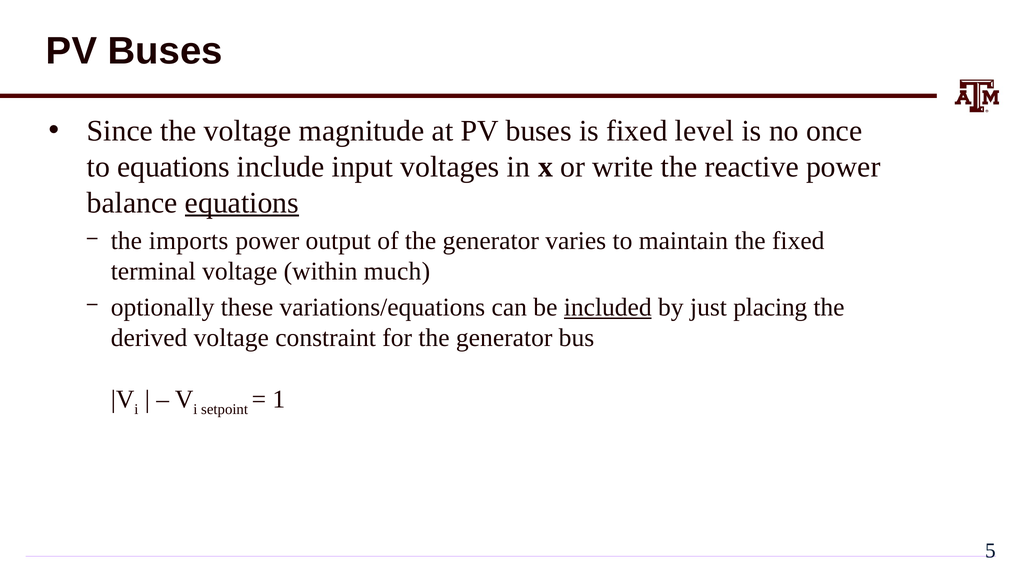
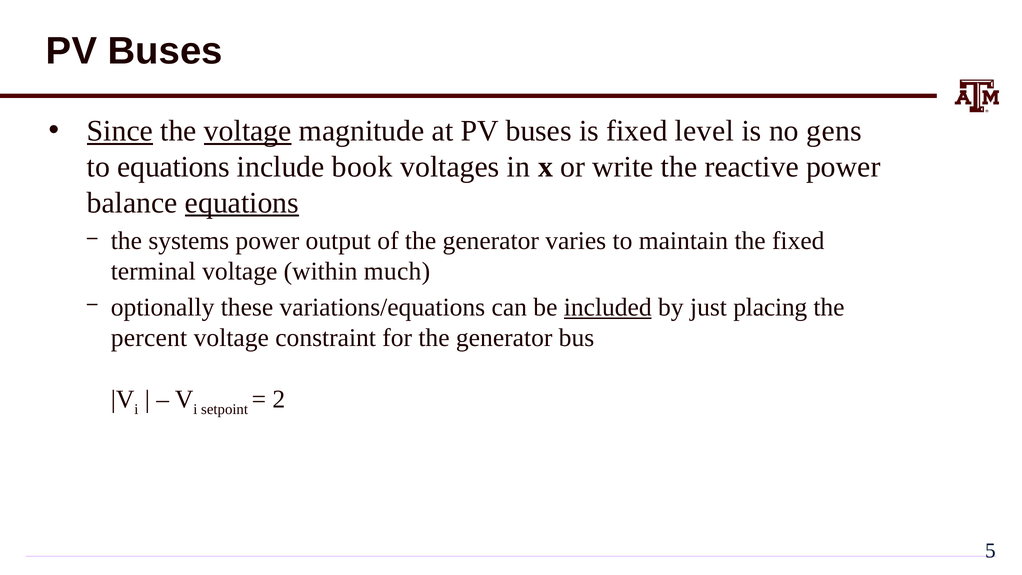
Since underline: none -> present
voltage at (248, 131) underline: none -> present
once: once -> gens
input: input -> book
imports: imports -> systems
derived: derived -> percent
1: 1 -> 2
